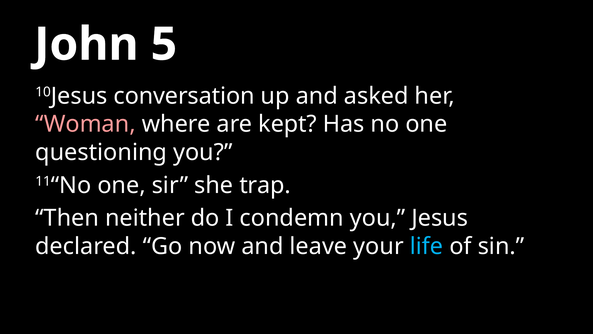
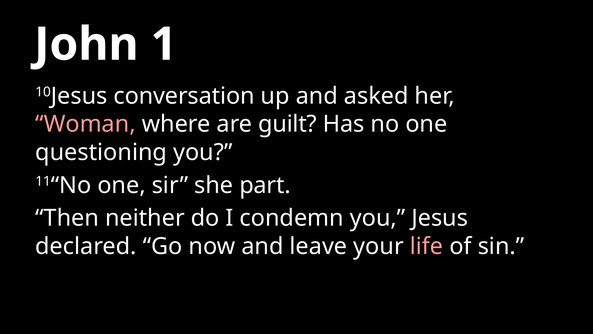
5: 5 -> 1
kept: kept -> guilt
trap: trap -> part
life colour: light blue -> pink
